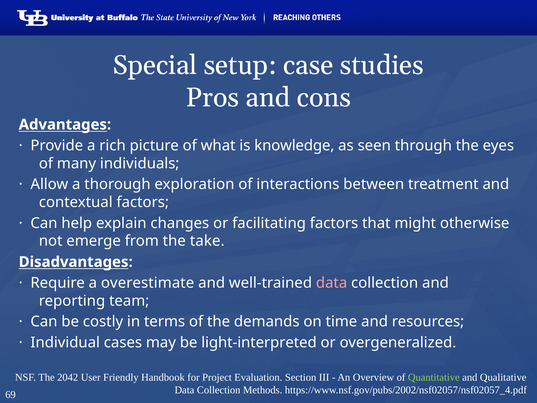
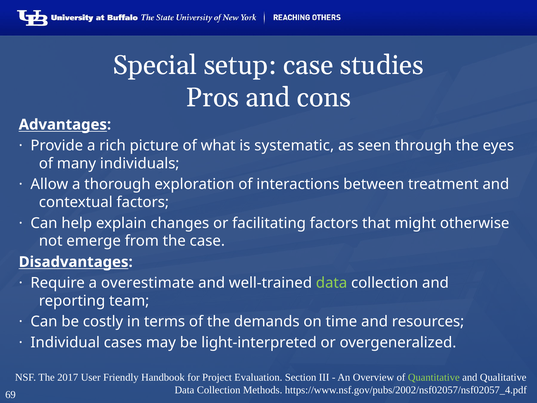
knowledge: knowledge -> systematic
the take: take -> case
data at (332, 283) colour: pink -> light green
2042: 2042 -> 2017
